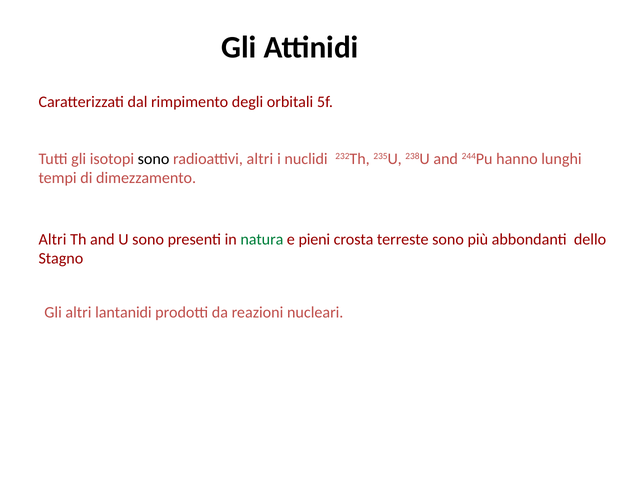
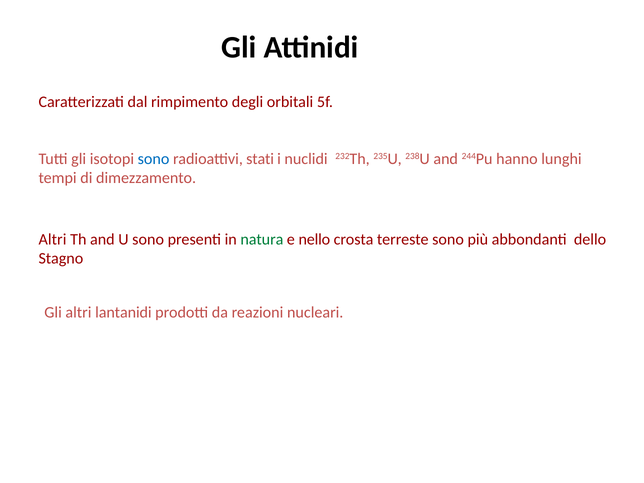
sono at (154, 159) colour: black -> blue
radioattivi altri: altri -> stati
pieni: pieni -> nello
